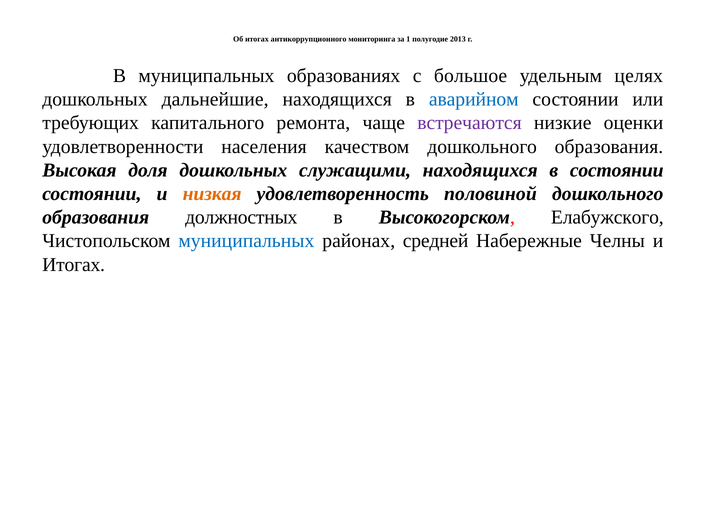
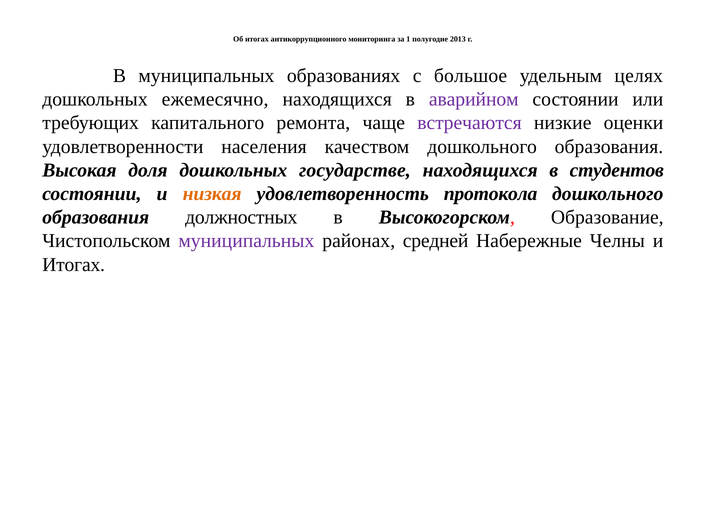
дальнейшие: дальнейшие -> ежемесячно
аварийном colour: blue -> purple
служащими: служащими -> государстве
в состоянии: состоянии -> студентов
половиной: половиной -> протокола
Елабужского: Елабужского -> Образование
муниципальных at (246, 241) colour: blue -> purple
